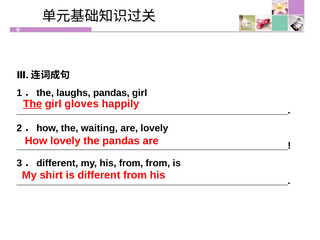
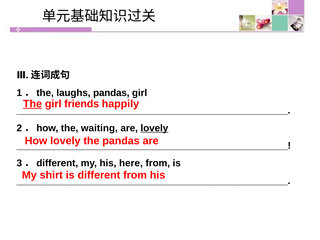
gloves: gloves -> friends
lovely at (154, 128) underline: none -> present
his from: from -> here
